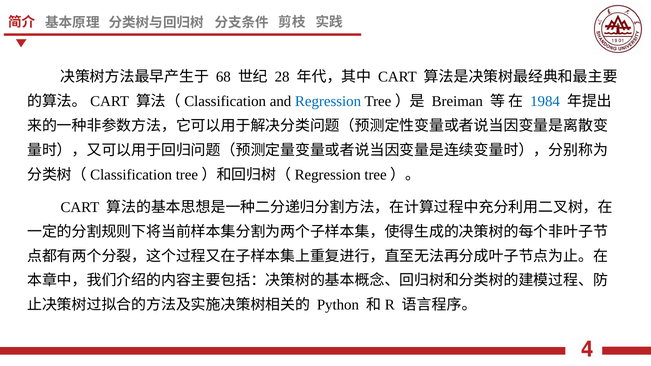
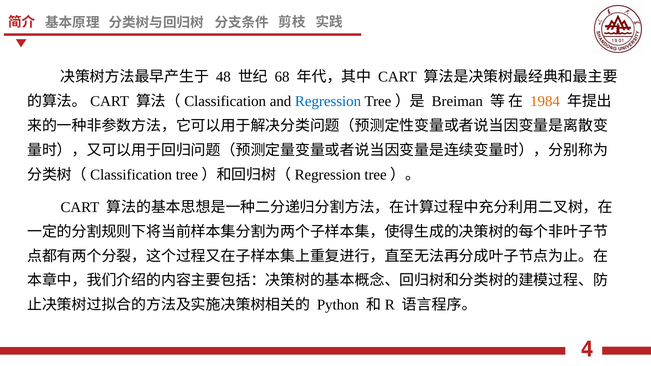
68: 68 -> 48
28: 28 -> 68
1984 colour: blue -> orange
